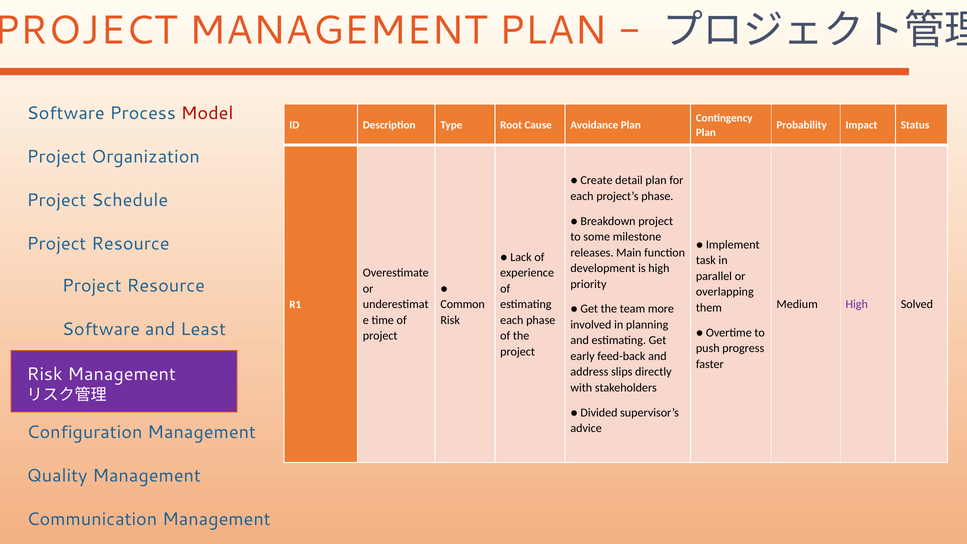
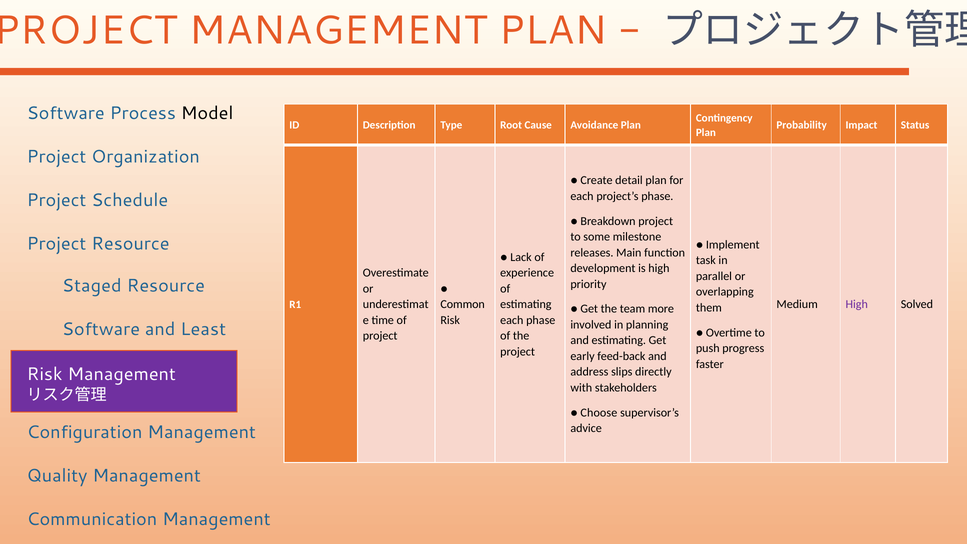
Model colour: red -> black
Project at (92, 285): Project -> Staged
Divided: Divided -> Choose
